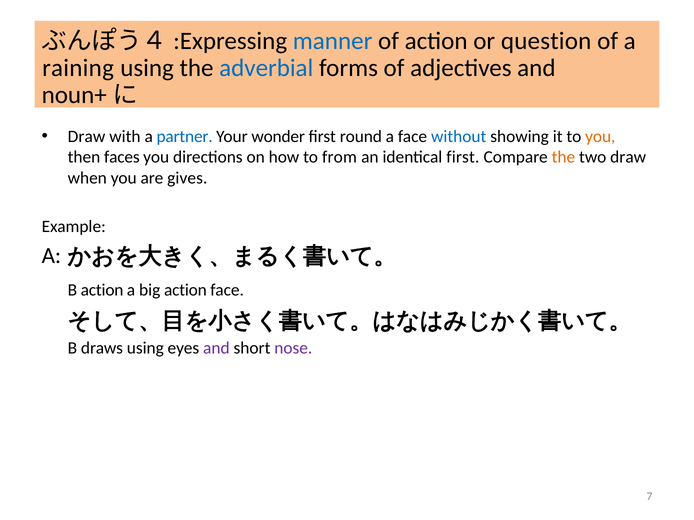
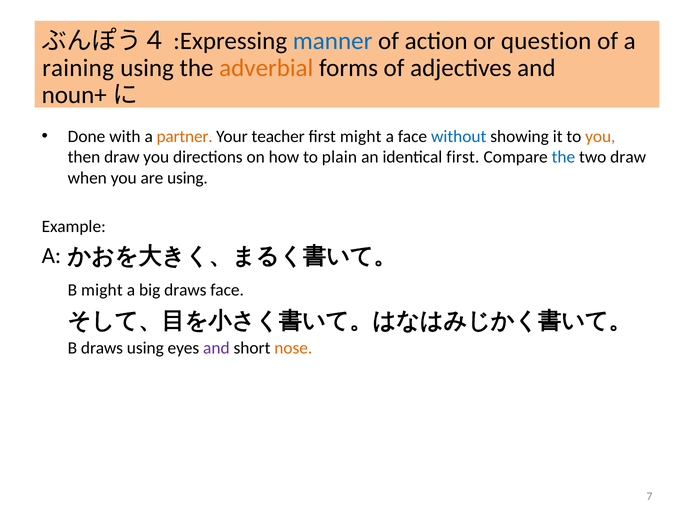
adverbial colour: blue -> orange
Draw at (86, 137): Draw -> Done
partner colour: blue -> orange
wonder: wonder -> teacher
first round: round -> might
then faces: faces -> draw
from: from -> plain
the at (563, 157) colour: orange -> blue
are gives: gives -> using
B action: action -> might
big action: action -> draws
nose colour: purple -> orange
